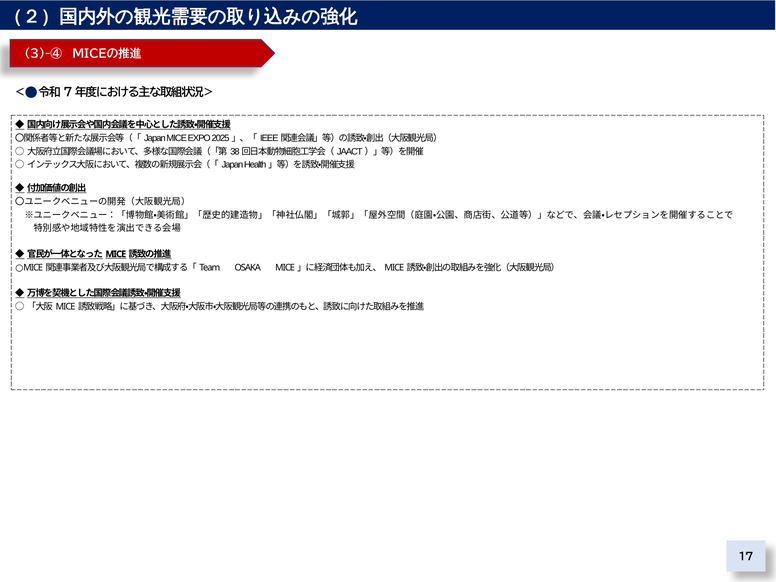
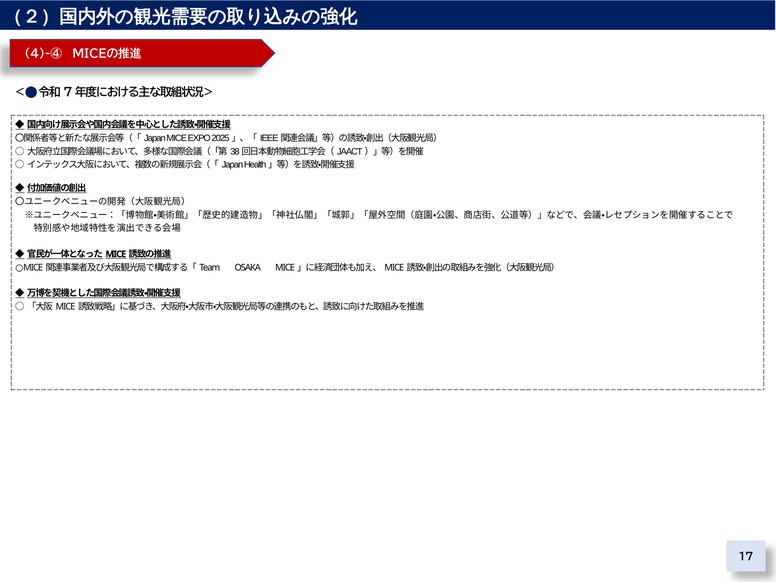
3)-④: 3)-④ -> 4)-④
